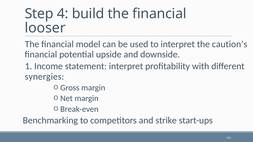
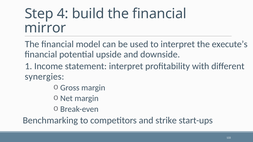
looser: looser -> mirror
caution’s: caution’s -> execute’s
